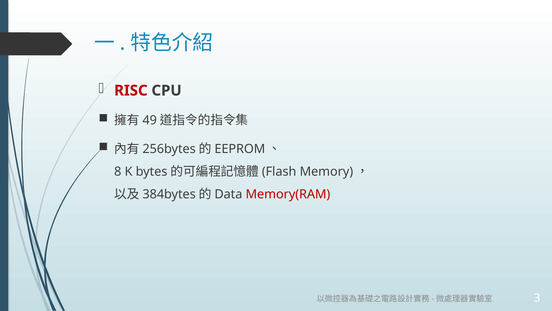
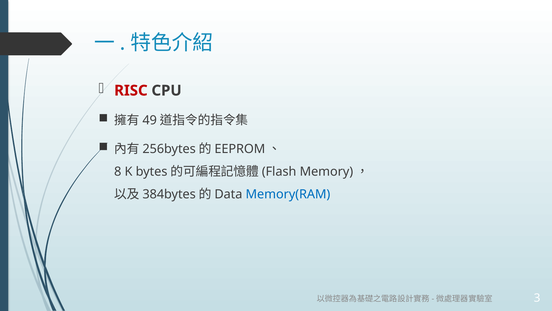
Memory(RAM colour: red -> blue
